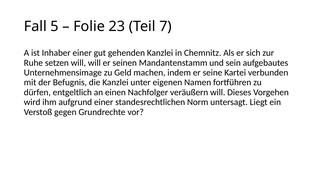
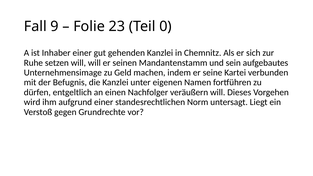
5: 5 -> 9
7: 7 -> 0
